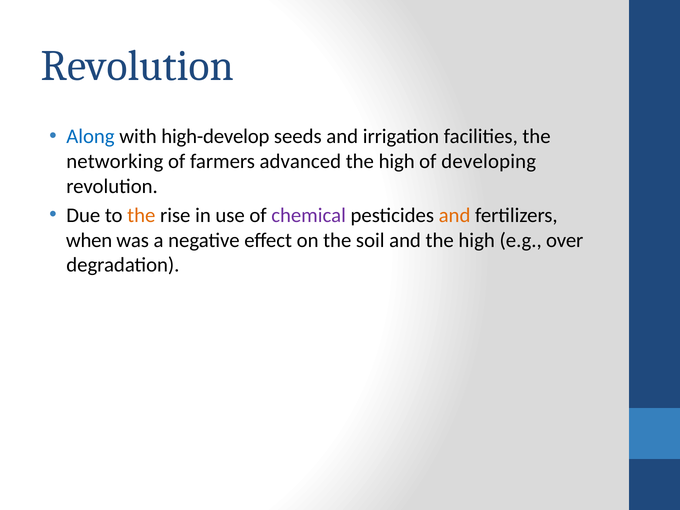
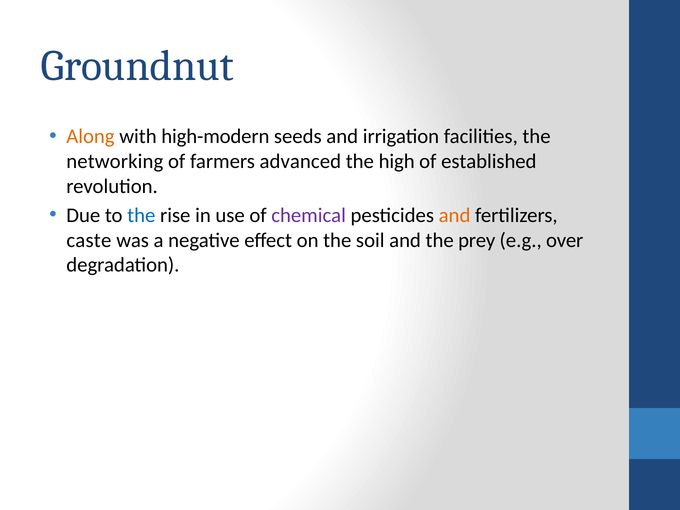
Revolution at (137, 66): Revolution -> Groundnut
Along colour: blue -> orange
high-develop: high-develop -> high-modern
developing: developing -> established
the at (141, 215) colour: orange -> blue
when: when -> caste
and the high: high -> prey
